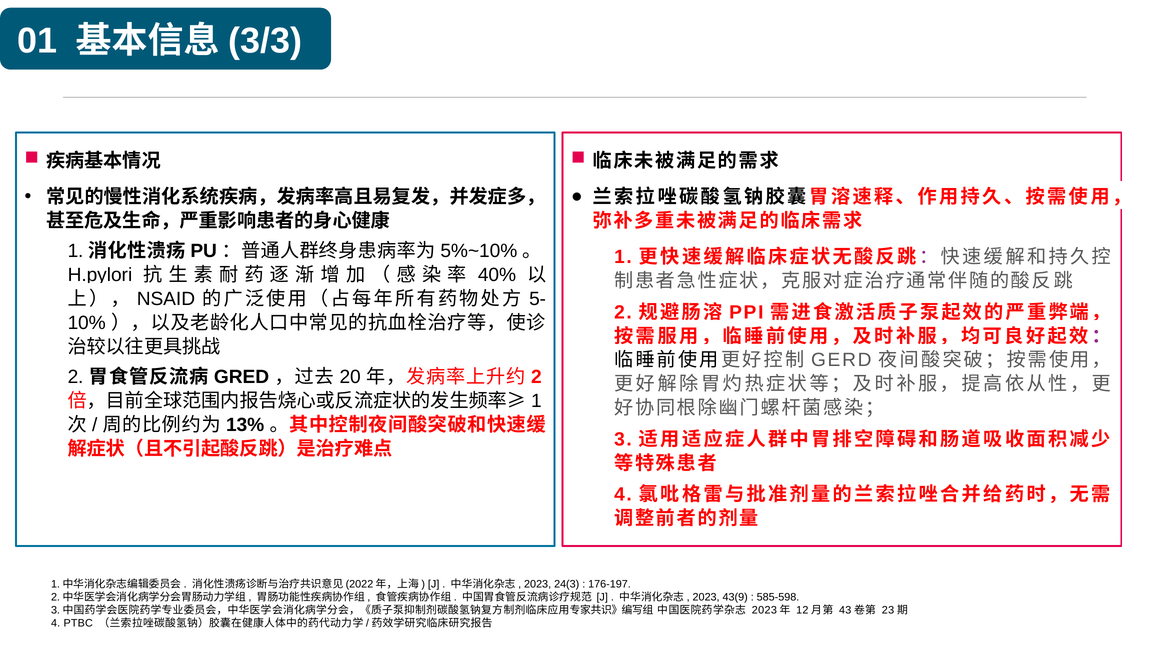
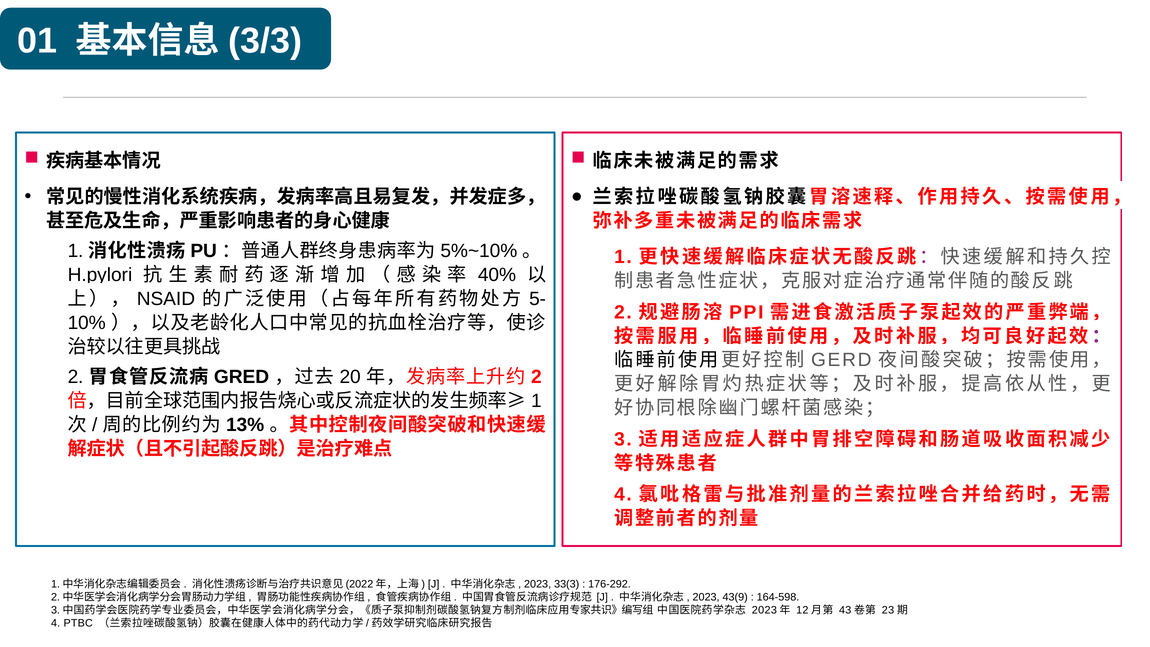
24(3: 24(3 -> 33(3
176-197: 176-197 -> 176-292
585-598: 585-598 -> 164-598
